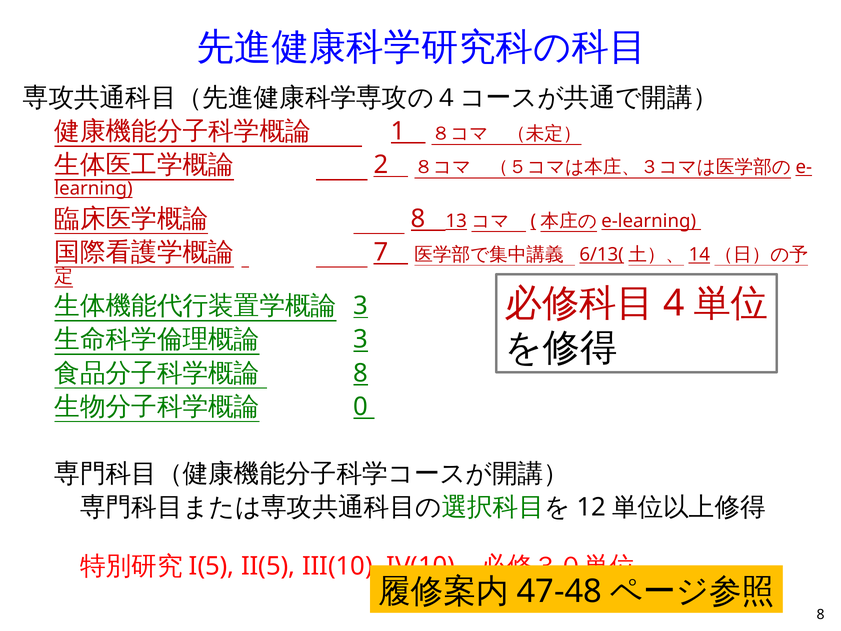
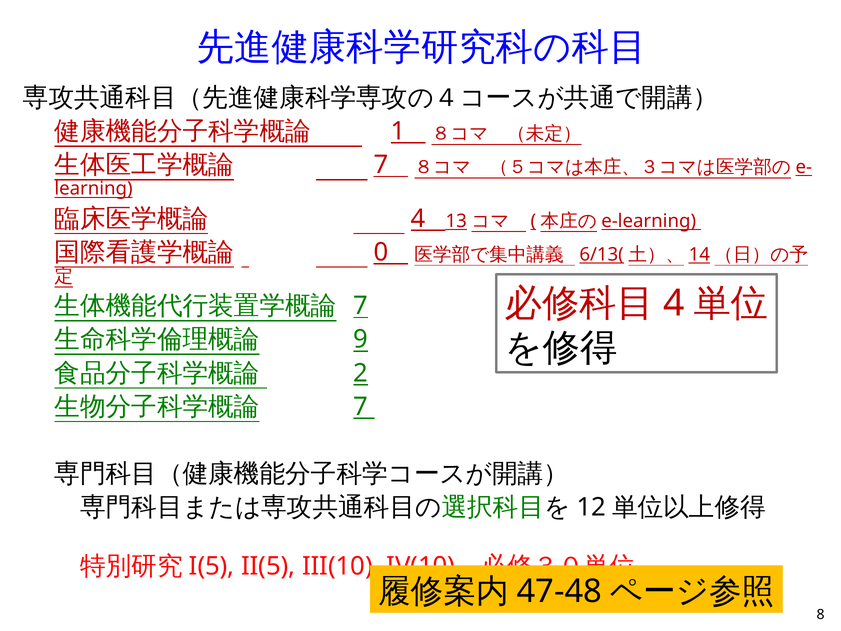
2 at (381, 165): 2 -> 7
8 at (418, 218): 8 -> 4
7: 7 -> 0
3 at (361, 306): 3 -> 7
3 at (361, 339): 3 -> 9
8 at (361, 373): 8 -> 2
0 at (361, 406): 0 -> 7
